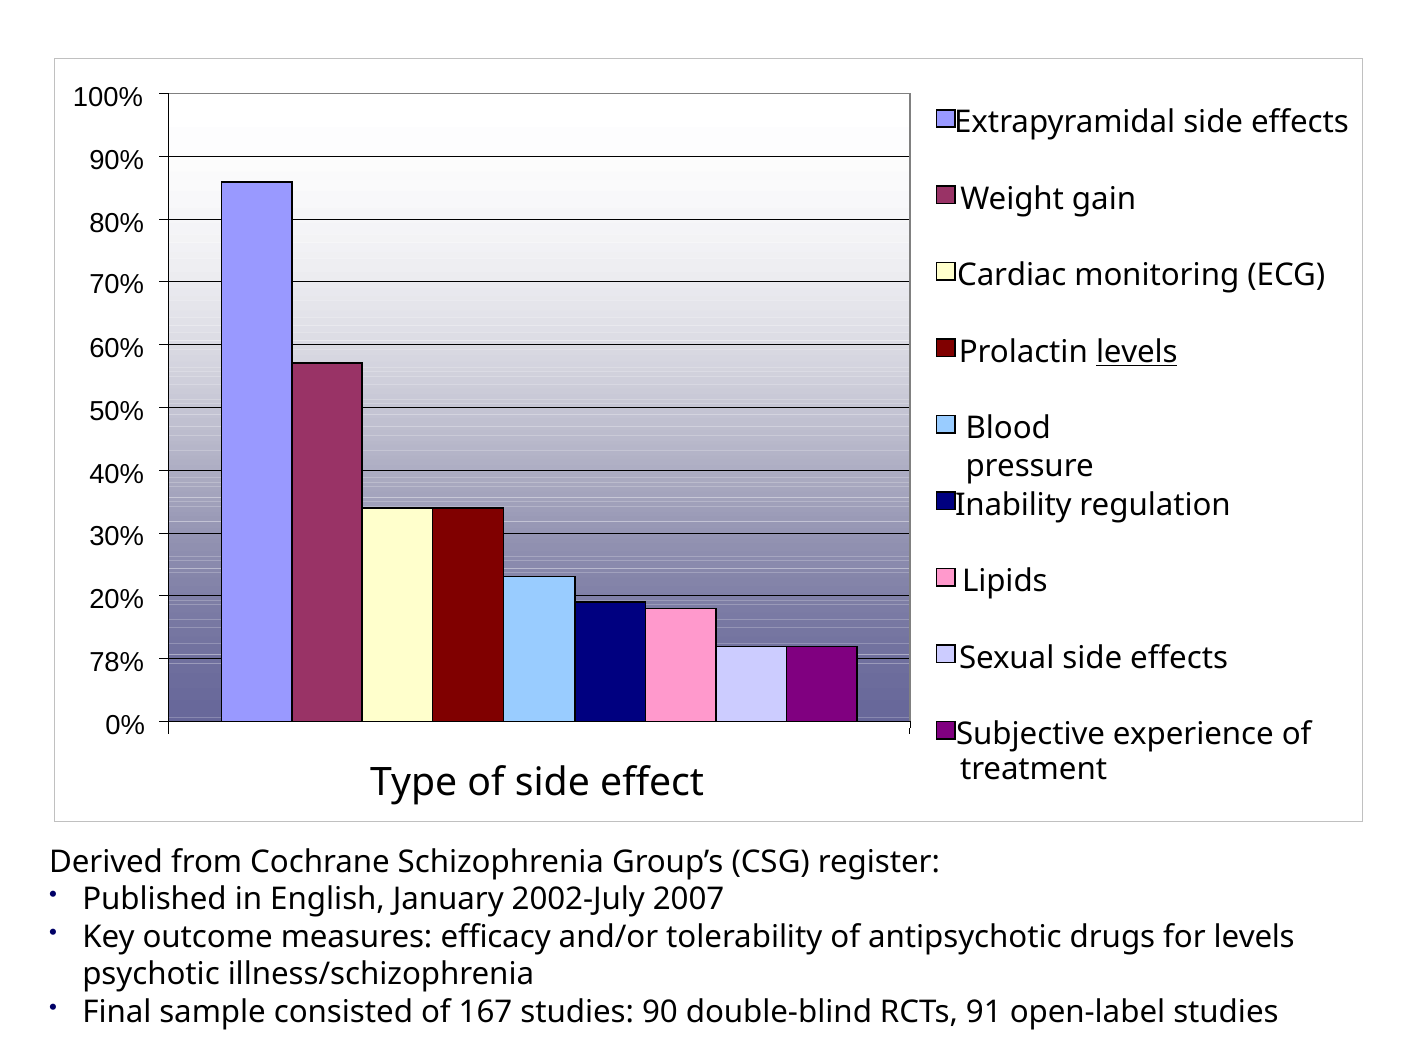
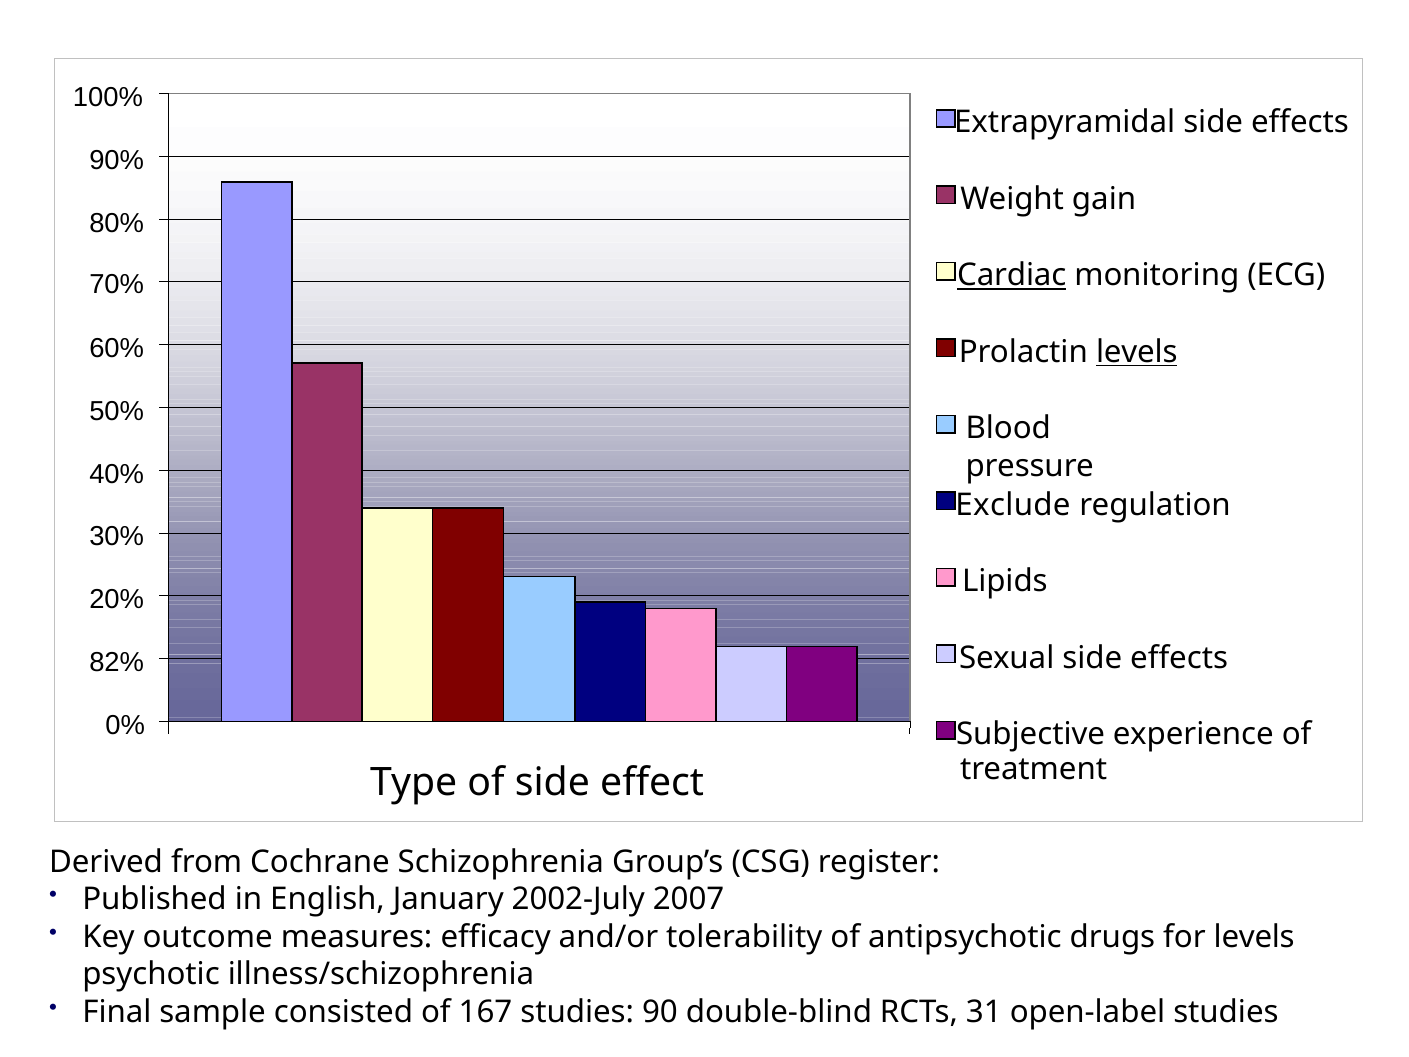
Cardiac underline: none -> present
Inability: Inability -> Exclude
78%: 78% -> 82%
91: 91 -> 31
